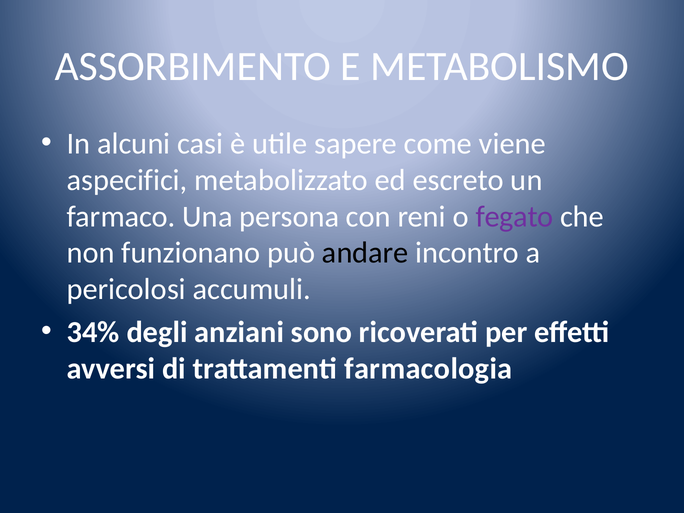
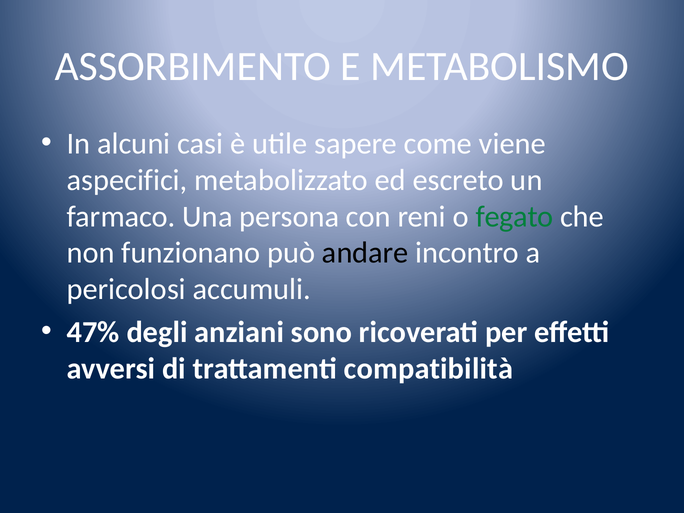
fegato colour: purple -> green
34%: 34% -> 47%
farmacologia: farmacologia -> compatibilità
